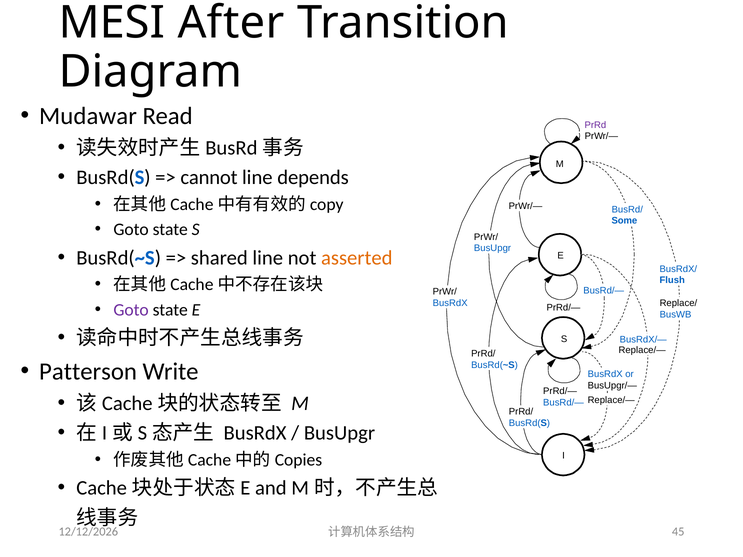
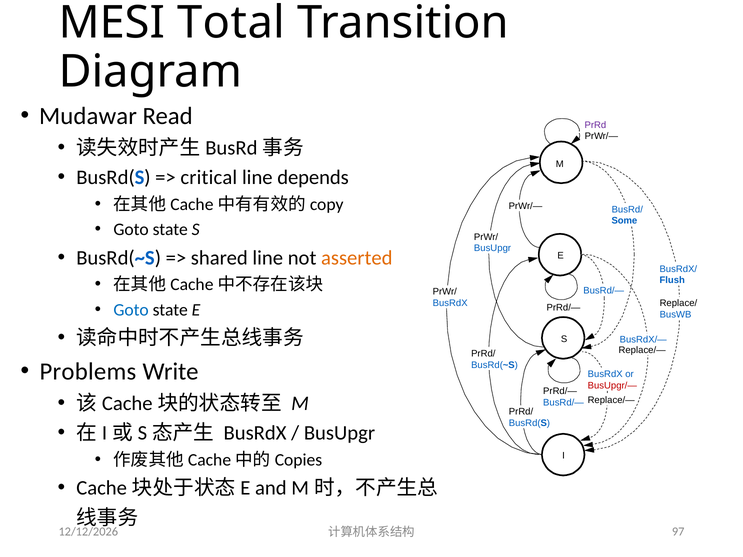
After: After -> Total
cannot: cannot -> critical
Goto at (131, 310) colour: purple -> blue
Patterson: Patterson -> Problems
BusUpgr/— colour: black -> red
45: 45 -> 97
